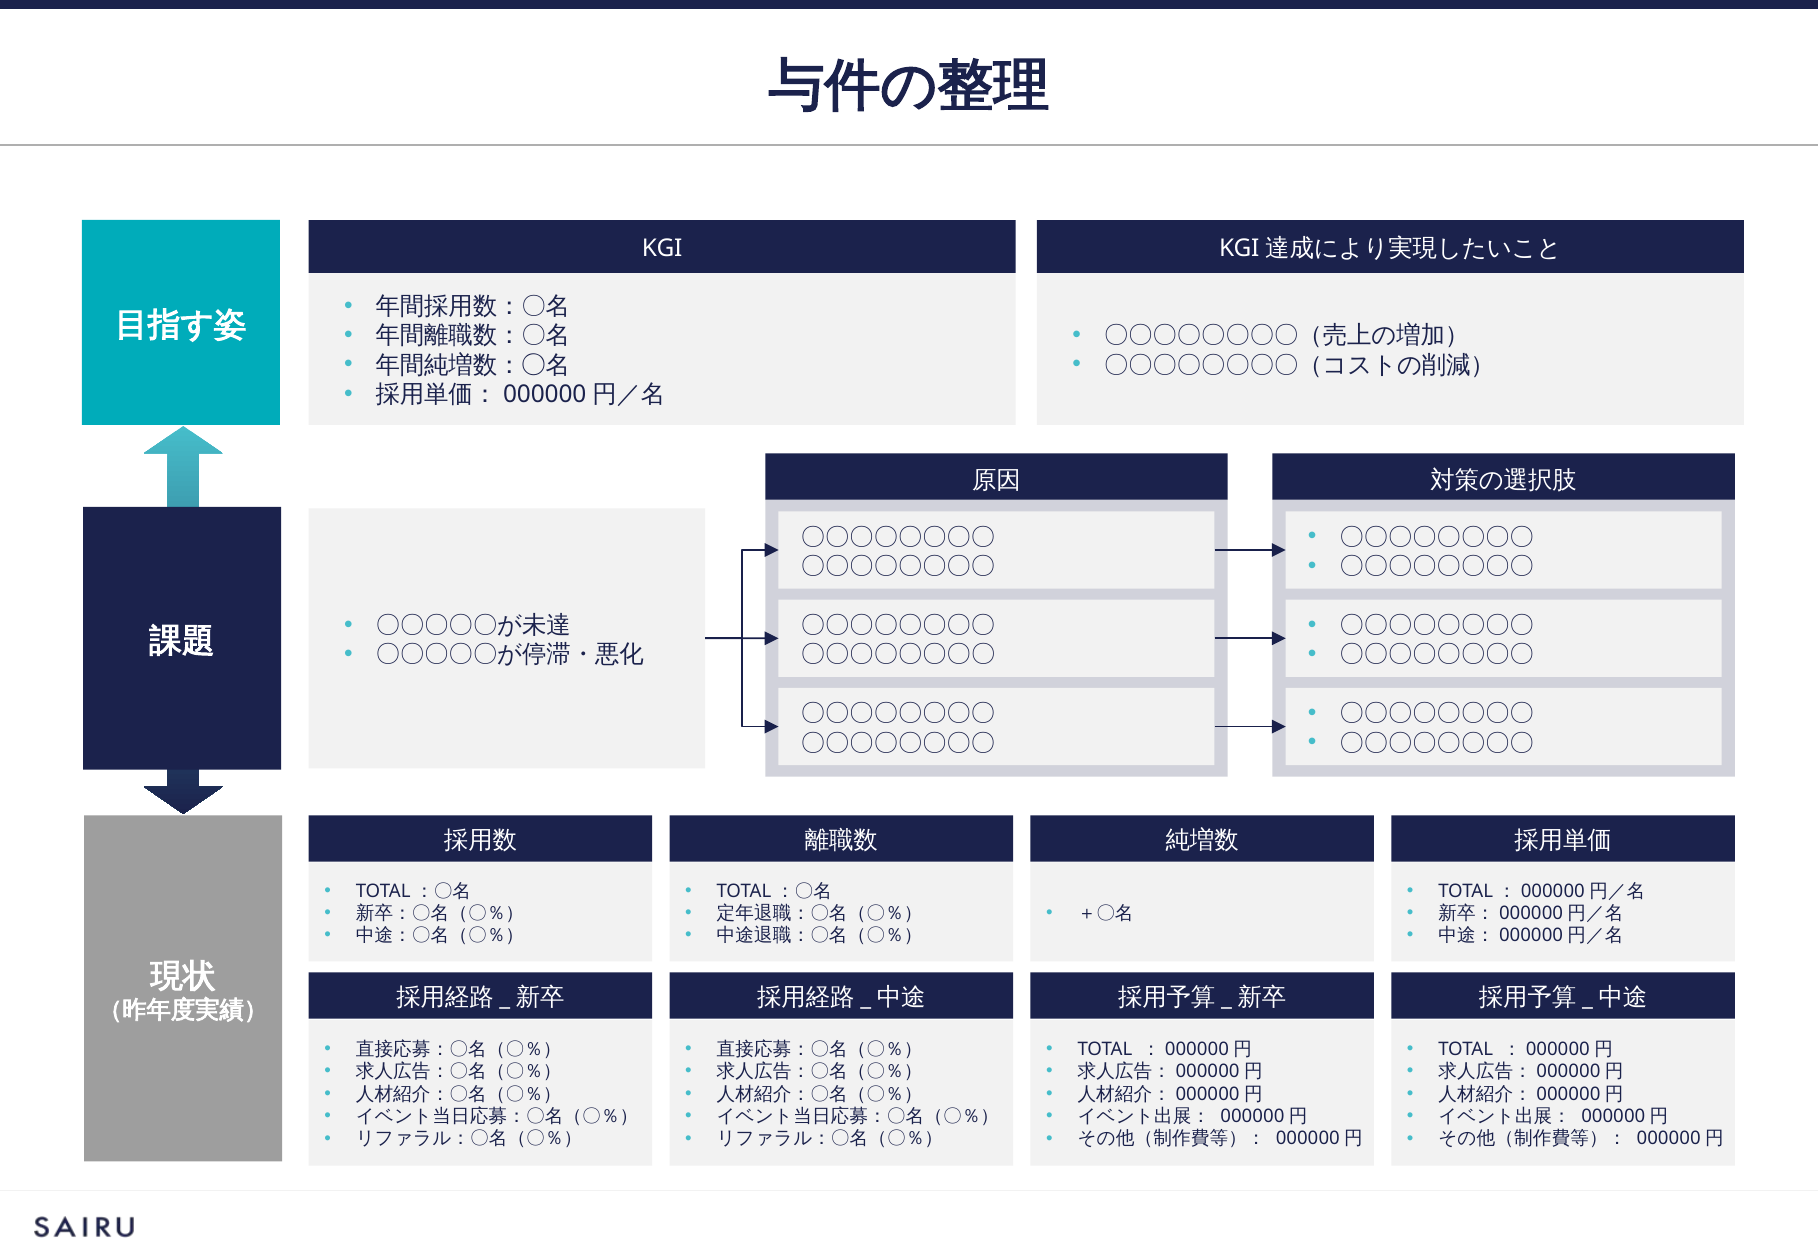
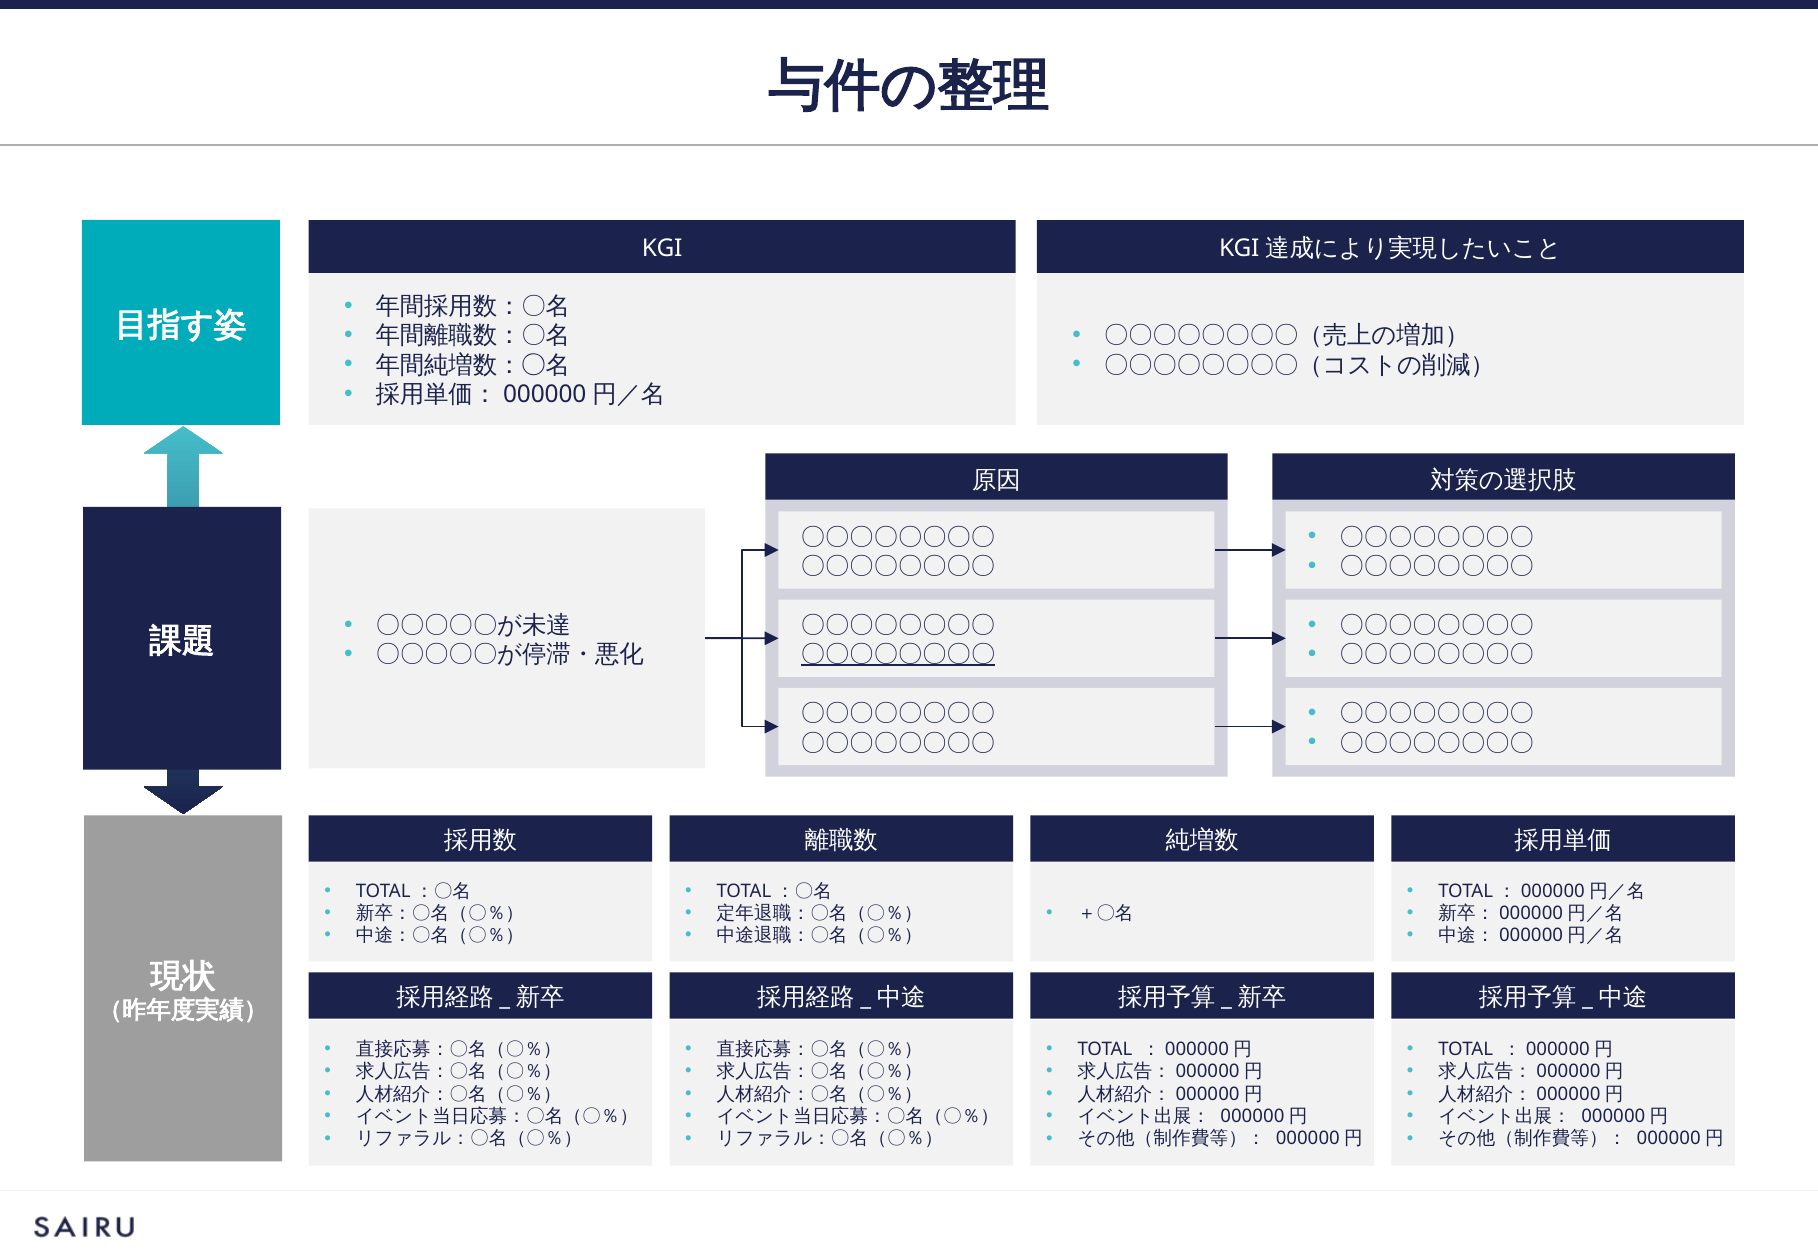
〇〇〇〇〇〇〇〇 at (898, 654) underline: none -> present
